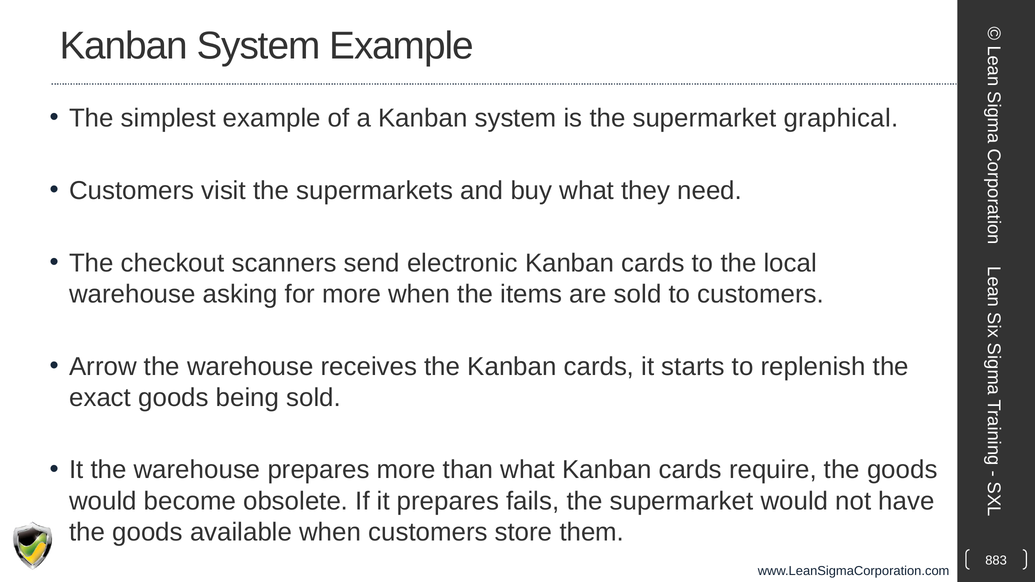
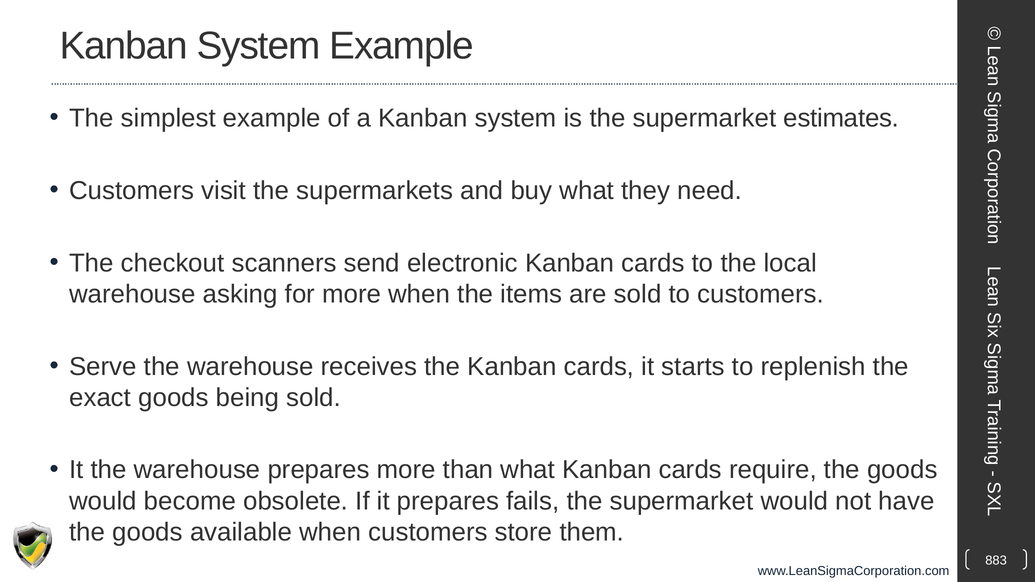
graphical: graphical -> estimates
Arrow: Arrow -> Serve
